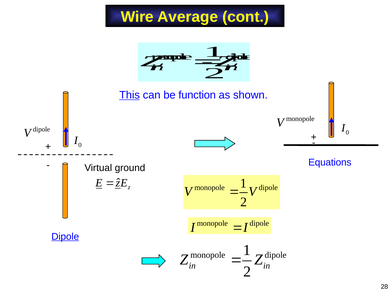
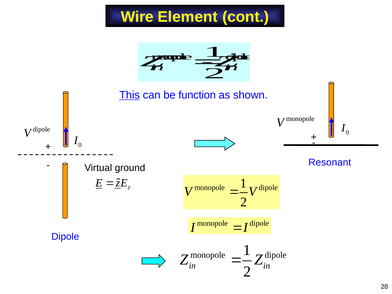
Average: Average -> Element
Equations: Equations -> Resonant
Dipole at (65, 237) underline: present -> none
